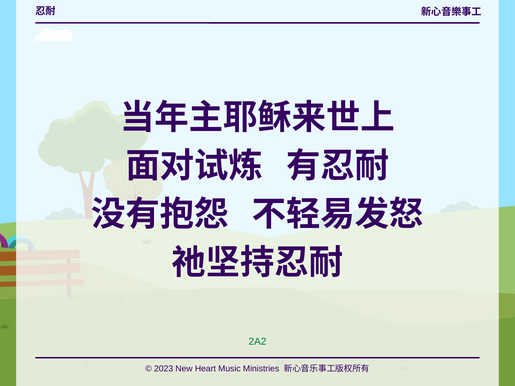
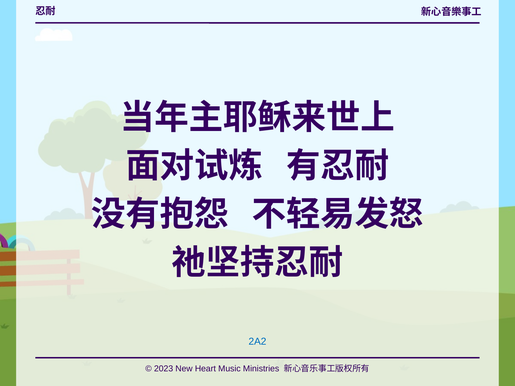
2A2 colour: green -> blue
